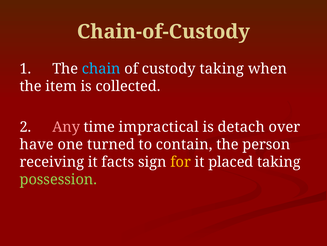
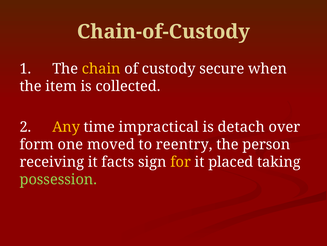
chain colour: light blue -> yellow
custody taking: taking -> secure
Any colour: pink -> yellow
have: have -> form
turned: turned -> moved
contain: contain -> reentry
